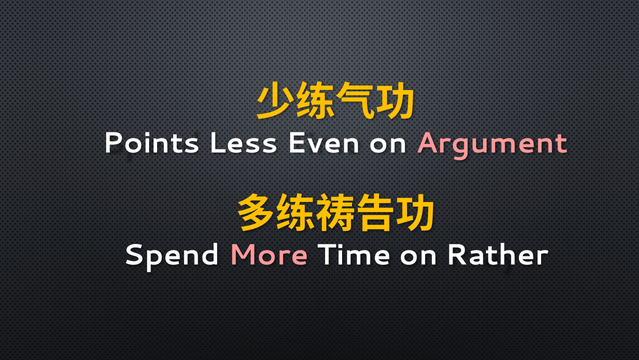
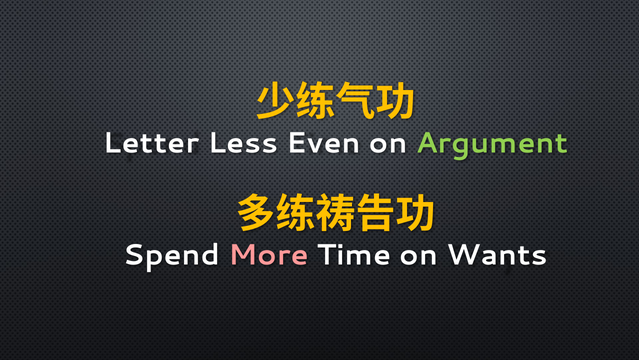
Points: Points -> Letter
Argument colour: pink -> light green
Rather: Rather -> Wants
